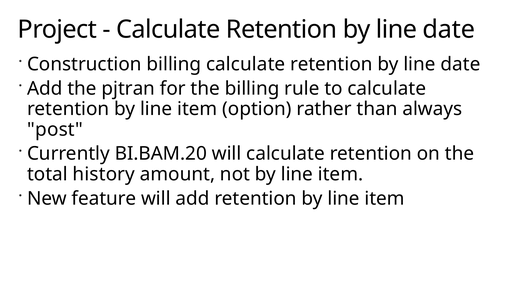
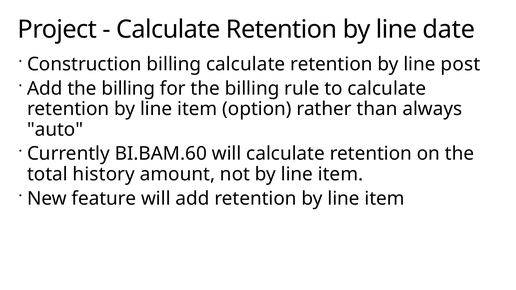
date at (461, 64): date -> post
Add the pjtran: pjtran -> billing
post: post -> auto
BI.BAM.20: BI.BAM.20 -> BI.BAM.60
